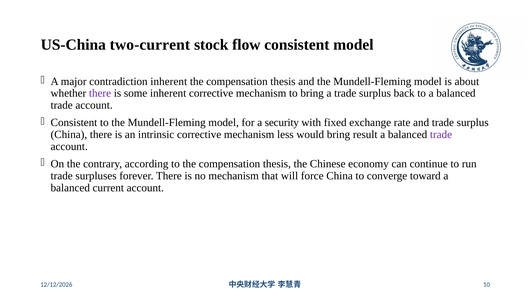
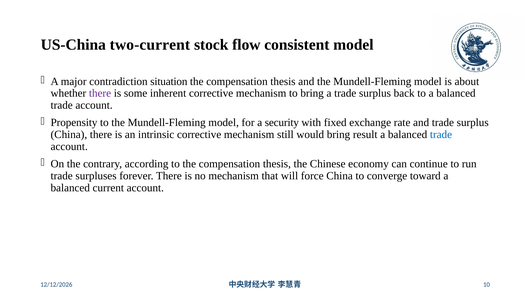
contradiction inherent: inherent -> situation
Consistent at (74, 123): Consistent -> Propensity
less: less -> still
trade at (441, 135) colour: purple -> blue
